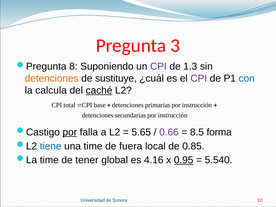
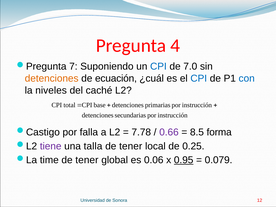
3: 3 -> 4
8: 8 -> 7
CPI at (158, 66) colour: purple -> blue
1.3: 1.3 -> 7.0
sustituye: sustituye -> ecuación
CPI at (199, 78) colour: purple -> blue
calcula: calcula -> niveles
caché underline: present -> none
por at (70, 132) underline: present -> none
5.65: 5.65 -> 7.78
tiene colour: blue -> purple
una time: time -> talla
fuera at (131, 146): fuera -> tener
0.85: 0.85 -> 0.25
4.16: 4.16 -> 0.06
5.540: 5.540 -> 0.079
